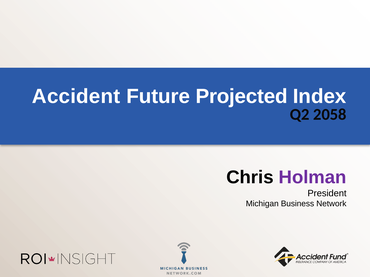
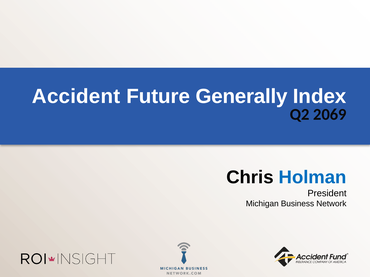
Projected: Projected -> Generally
2058: 2058 -> 2069
Holman colour: purple -> blue
